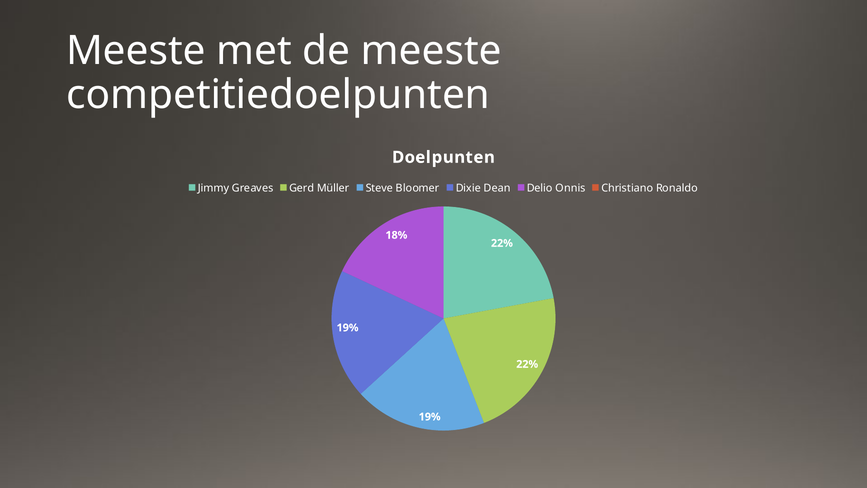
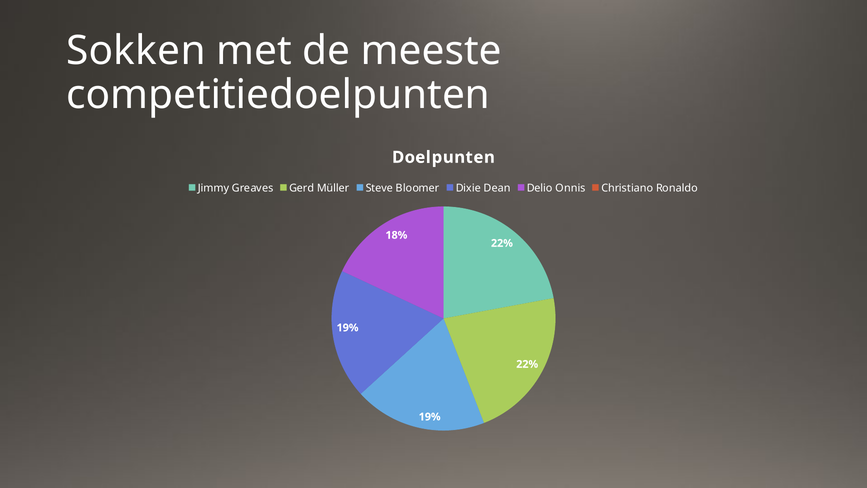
Meeste at (136, 51): Meeste -> Sokken
